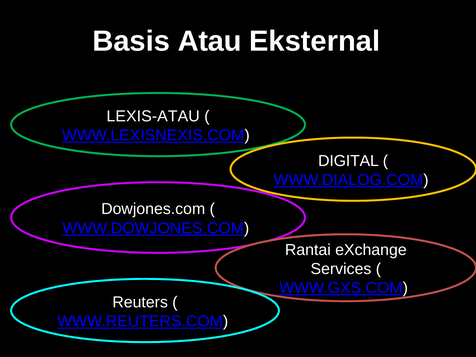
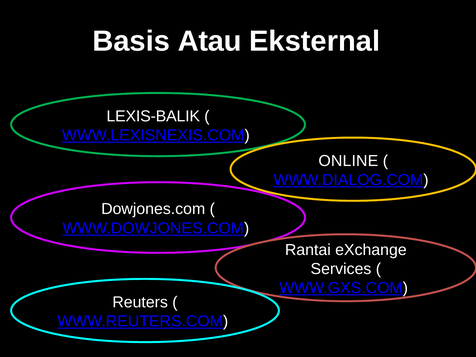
LEXIS-ATAU: LEXIS-ATAU -> LEXIS-BALIK
DIGITAL: DIGITAL -> ONLINE
